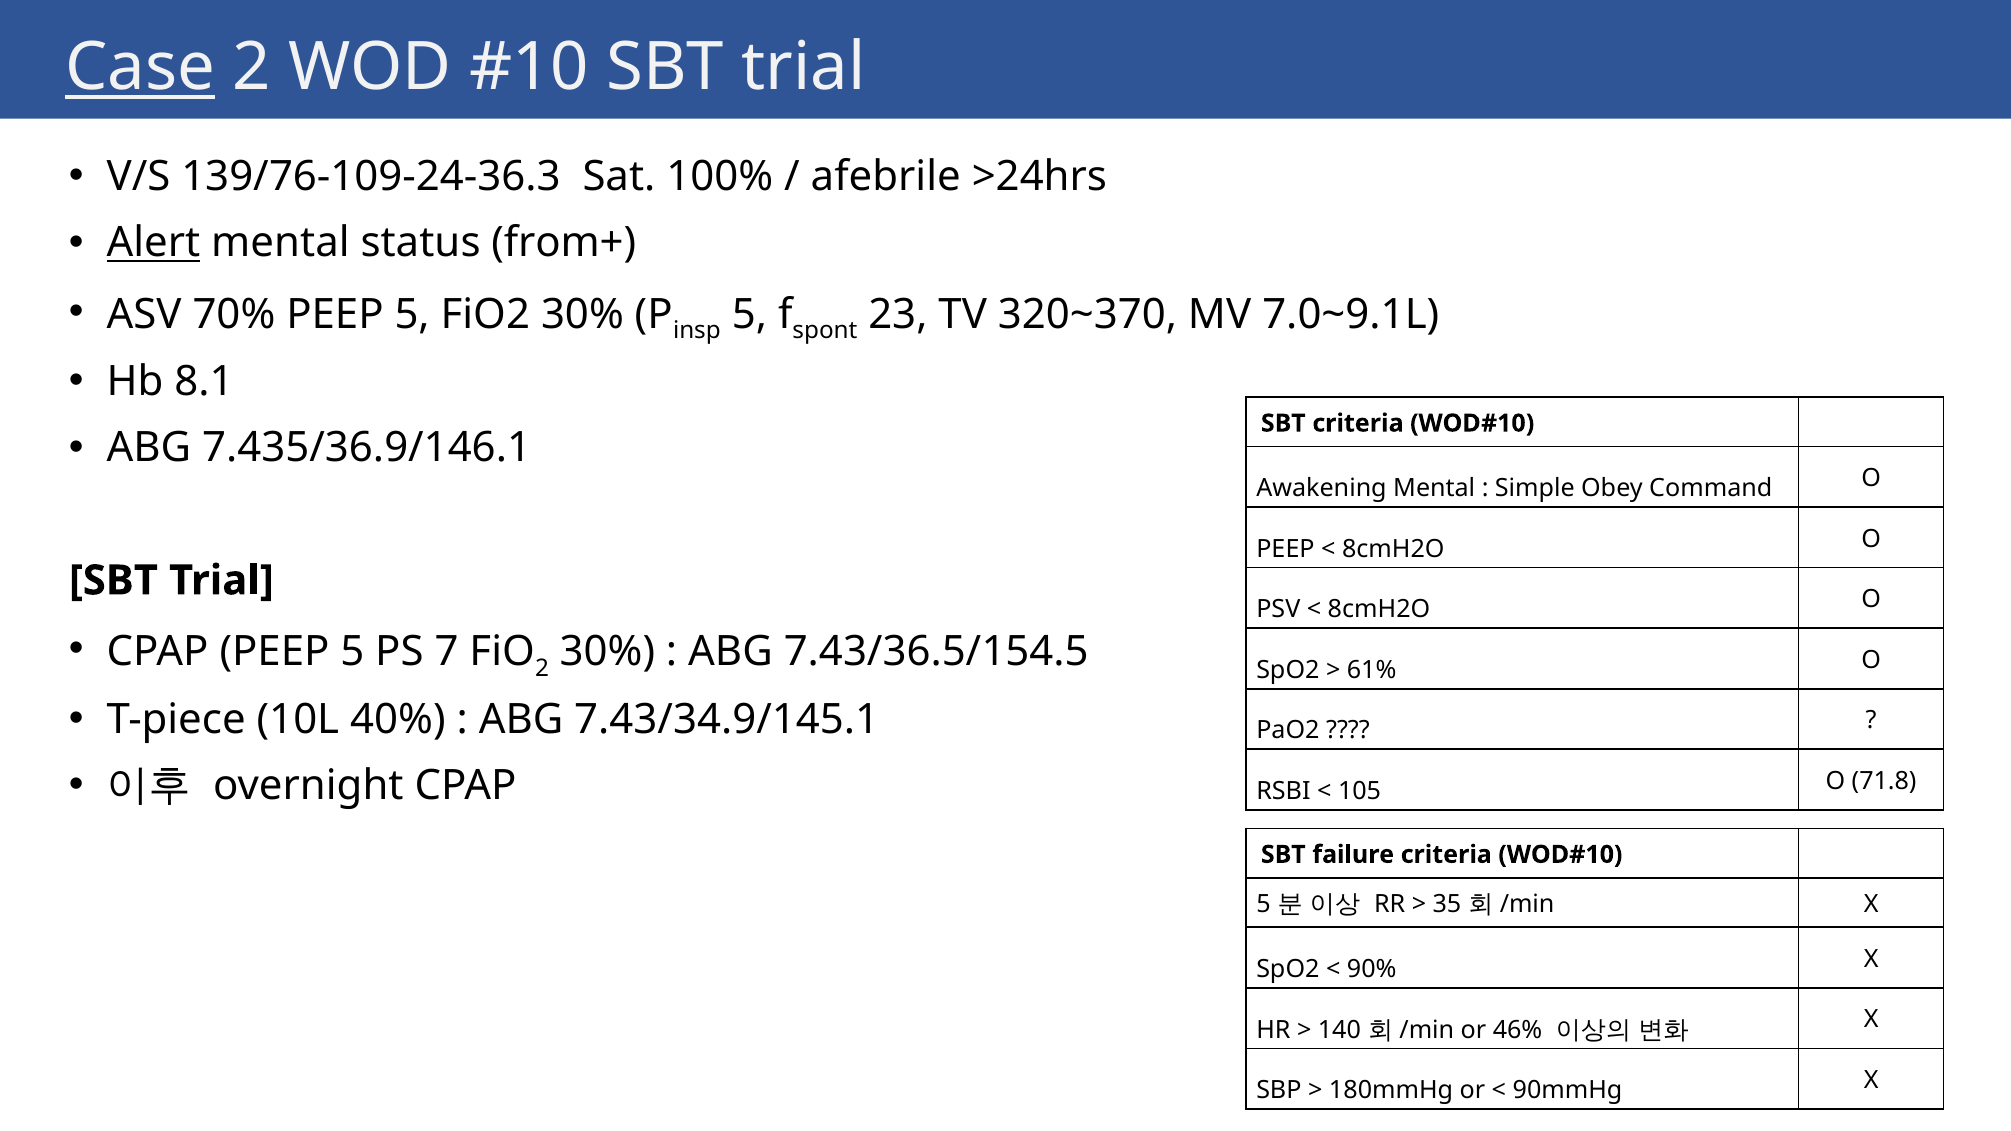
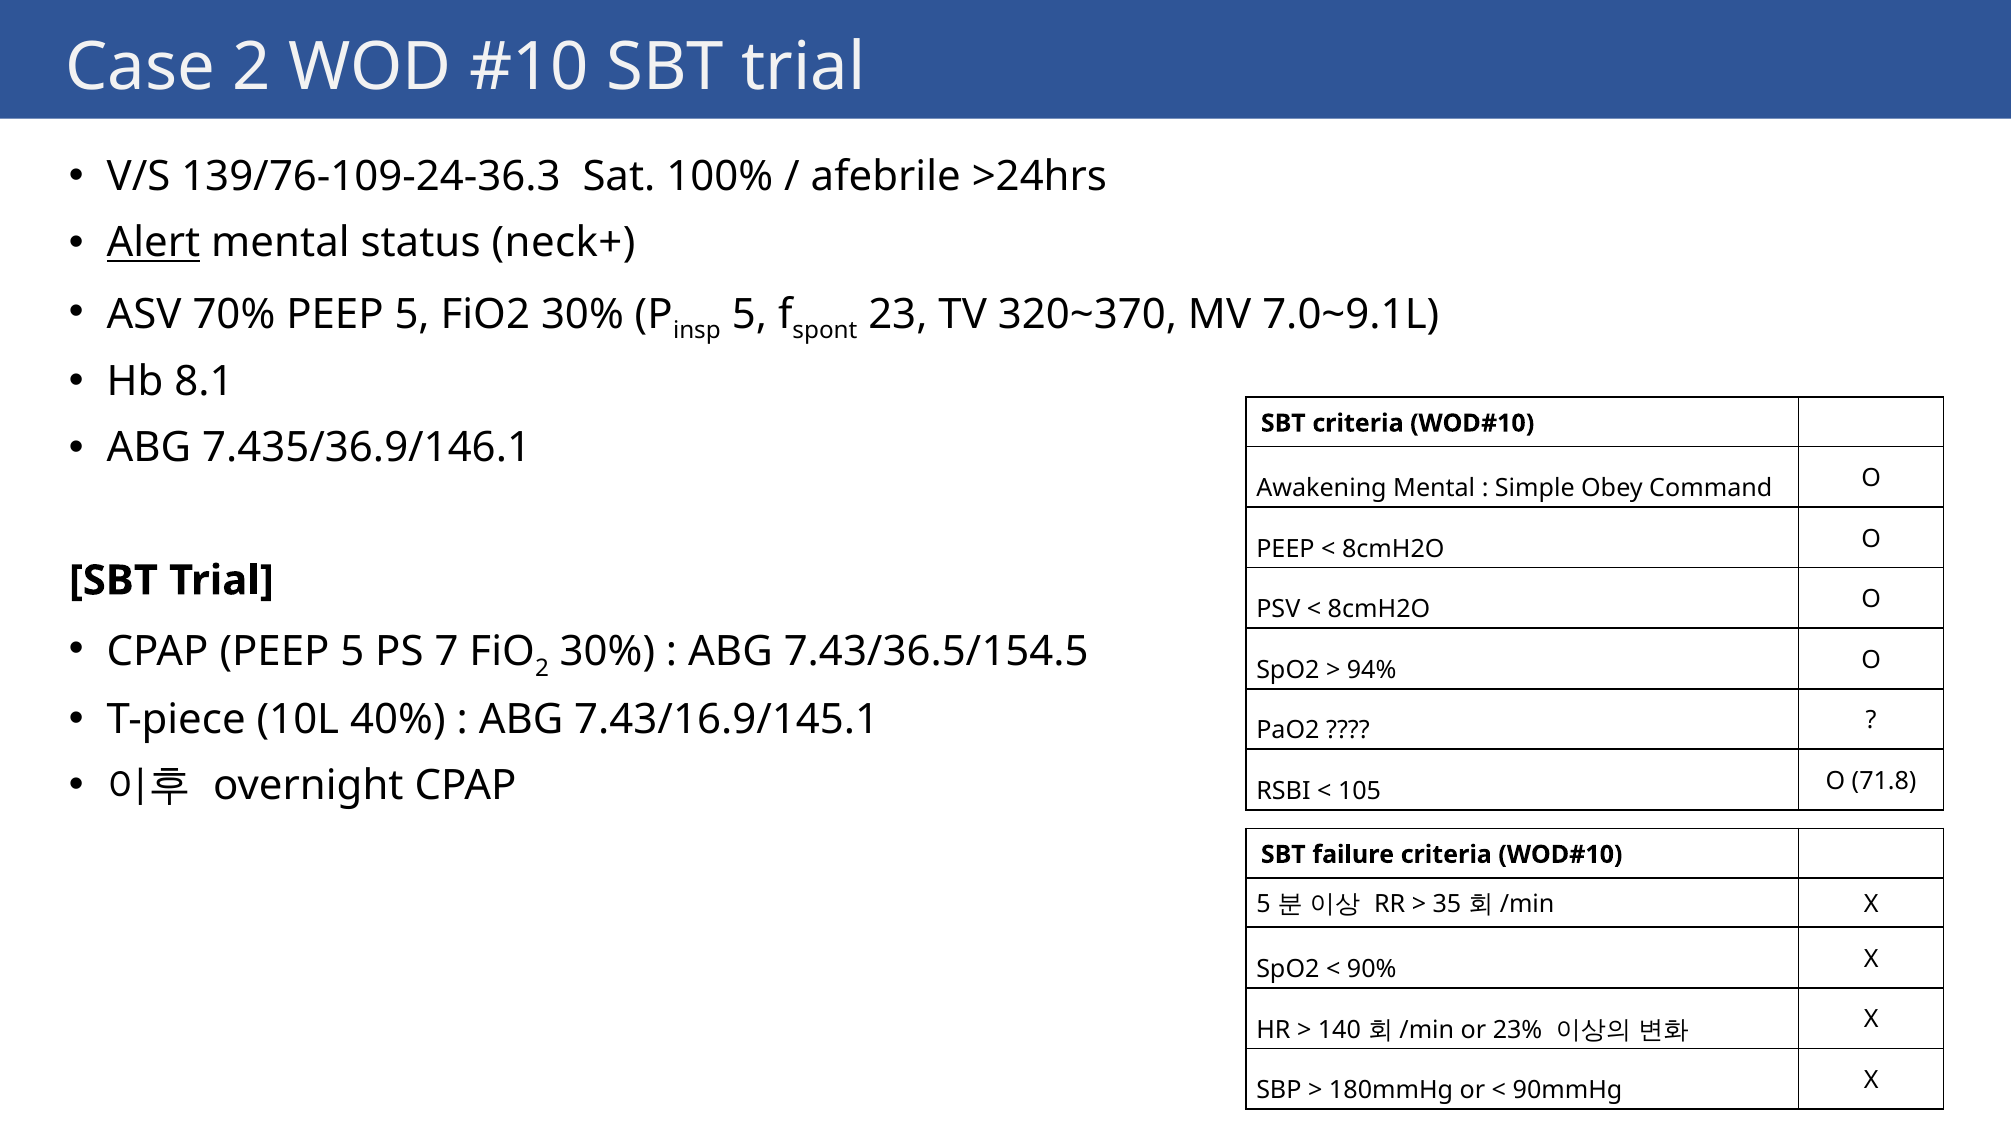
Case underline: present -> none
from+: from+ -> neck+
61%: 61% -> 94%
7.43/34.9/145.1: 7.43/34.9/145.1 -> 7.43/16.9/145.1
46%: 46% -> 23%
